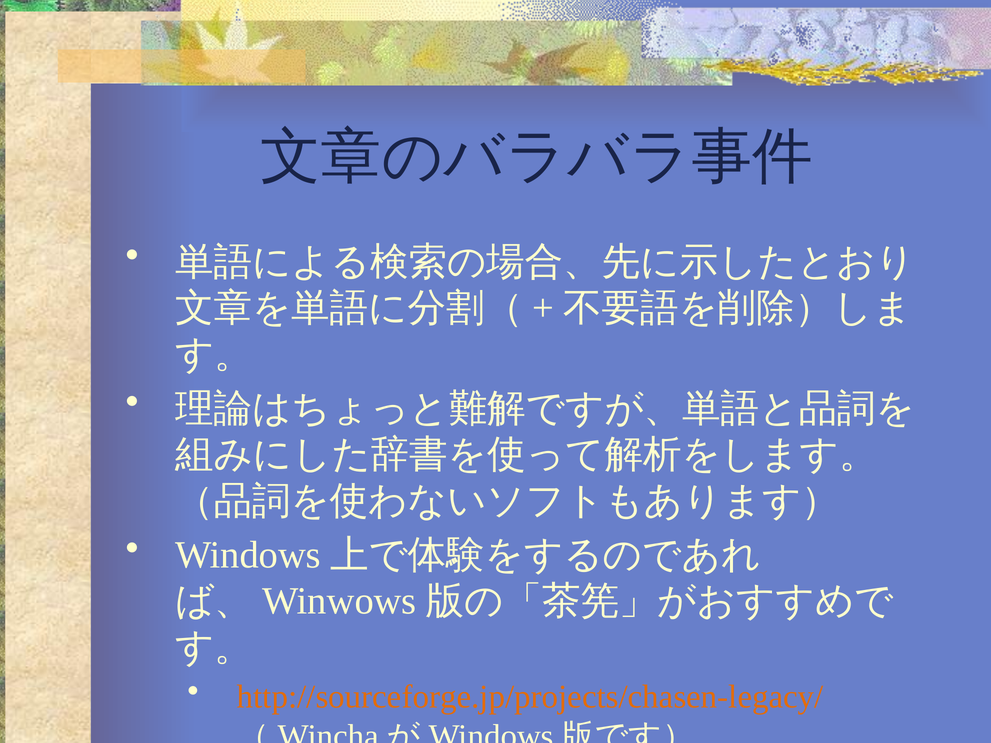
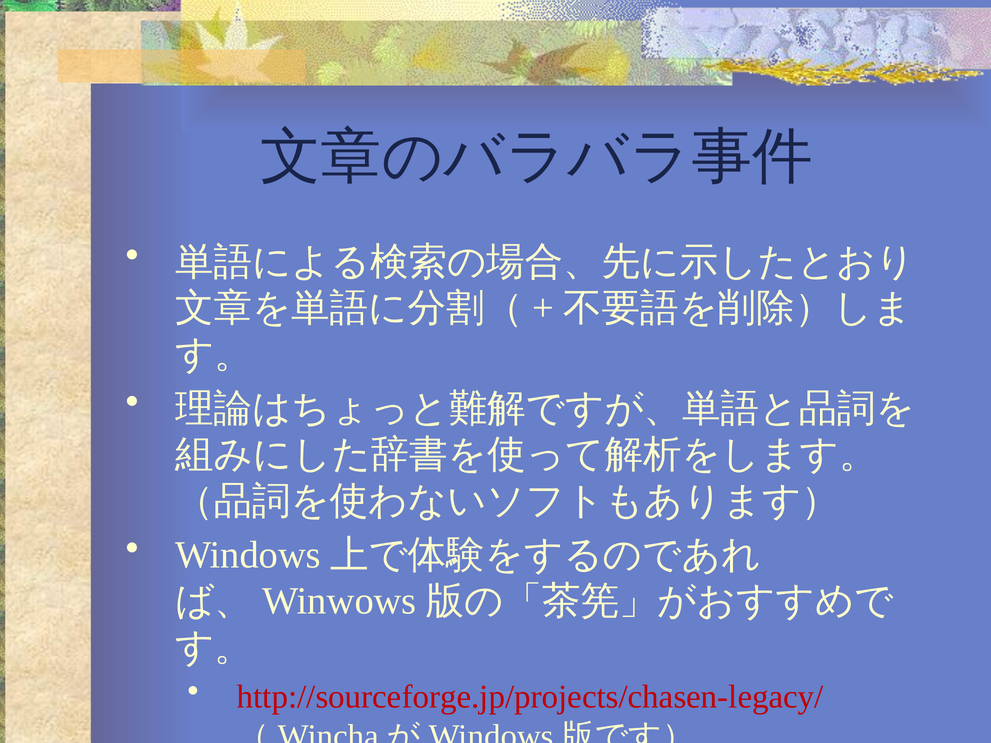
http://sourceforge.jp/projects/chasen-legacy/ colour: orange -> red
